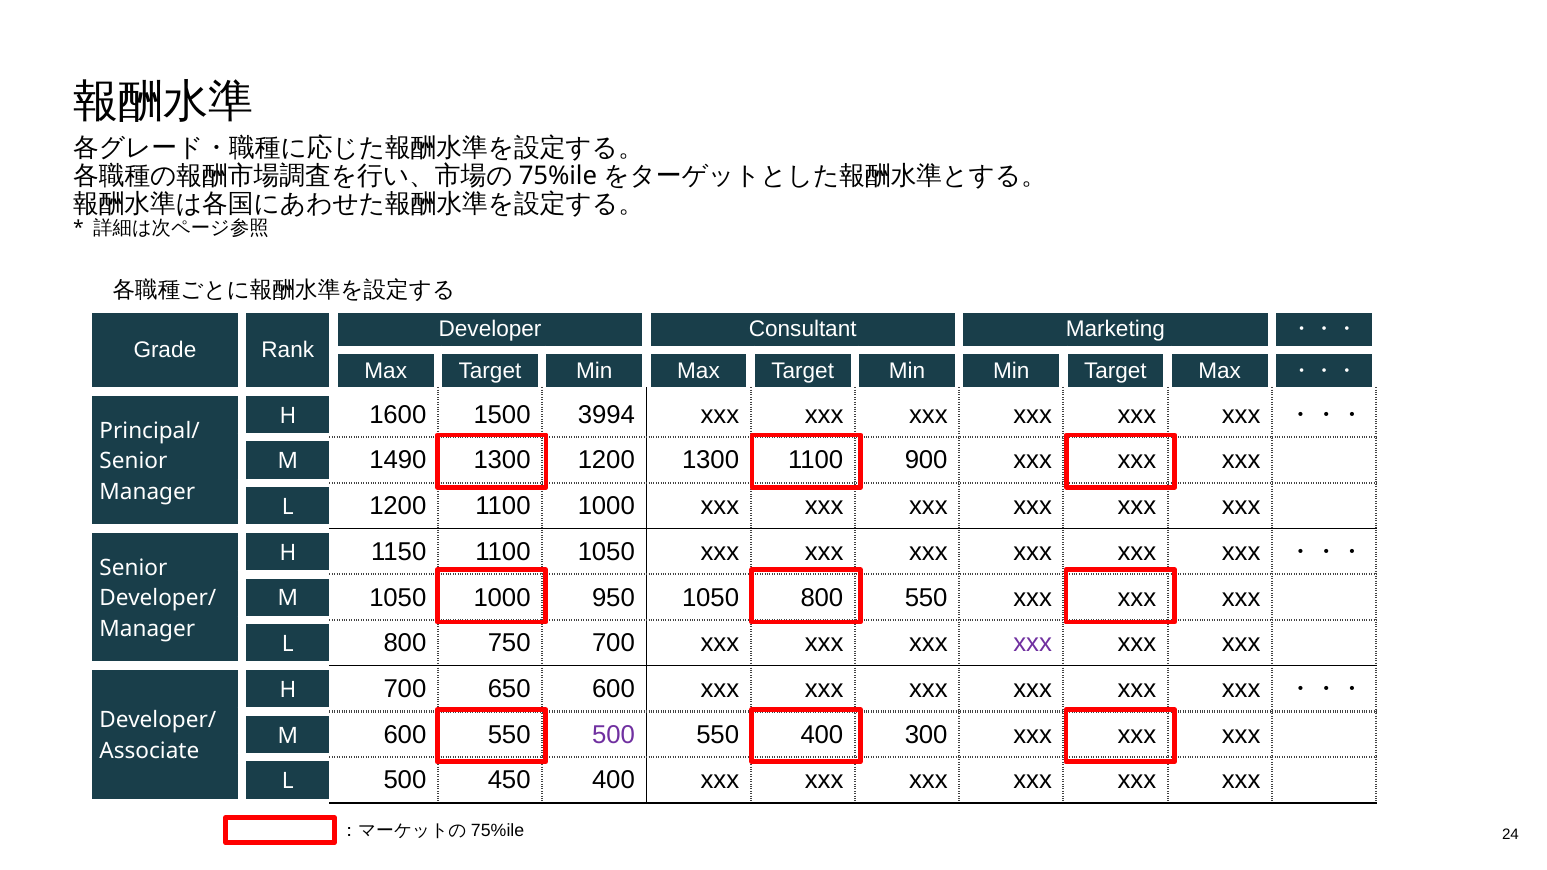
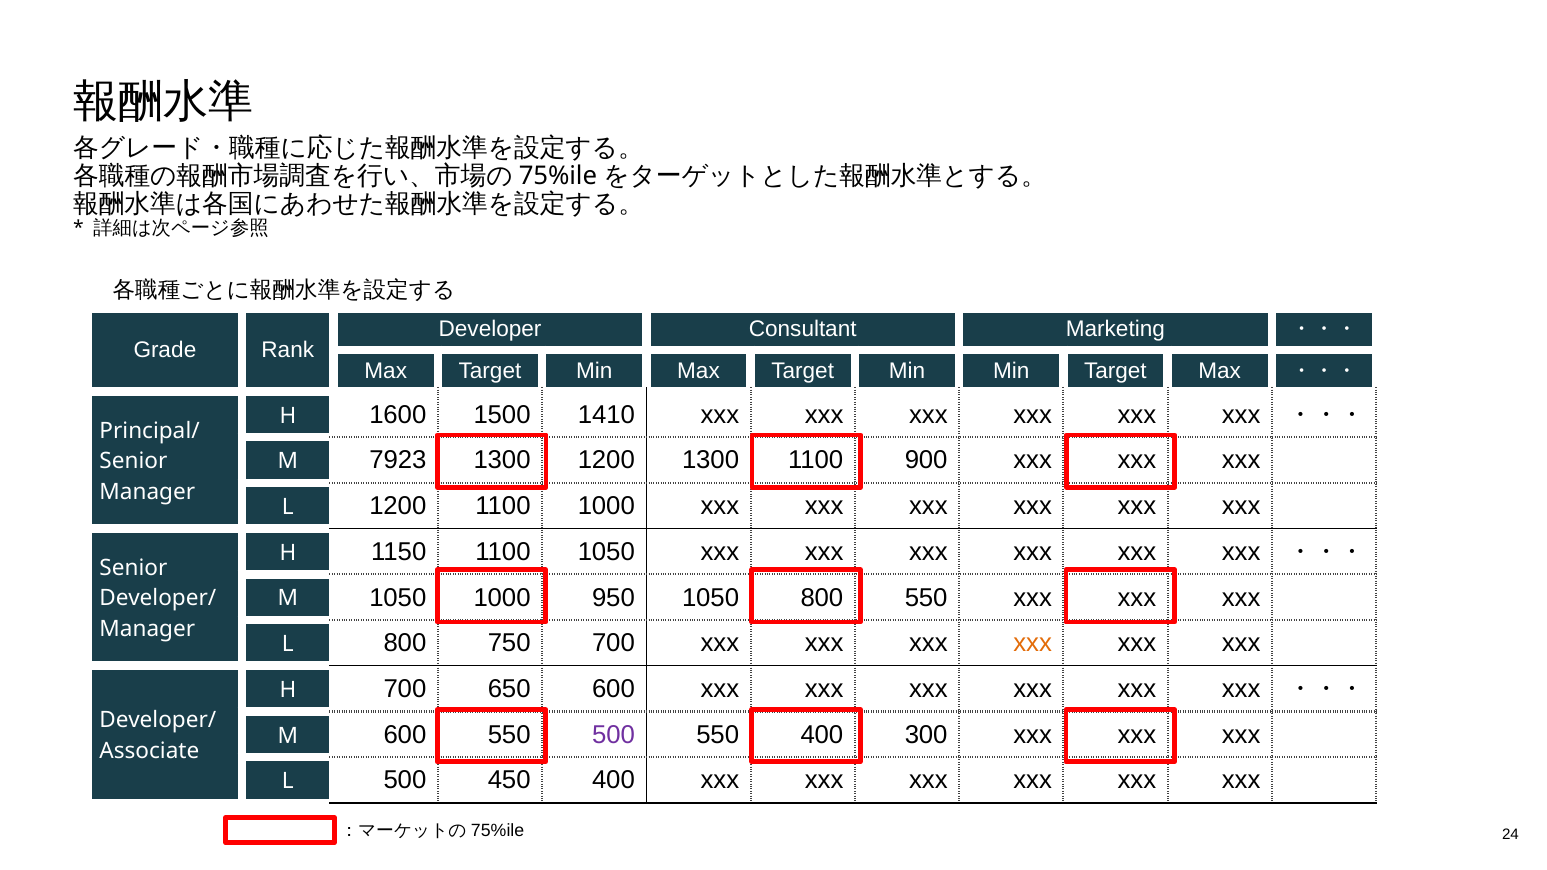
3994: 3994 -> 1410
1490: 1490 -> 7923
xxx at (1033, 643) colour: purple -> orange
